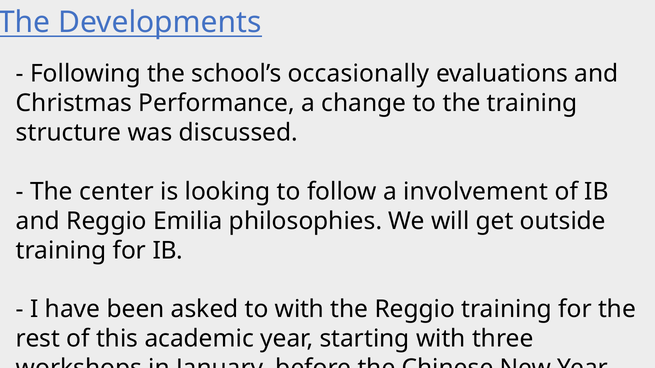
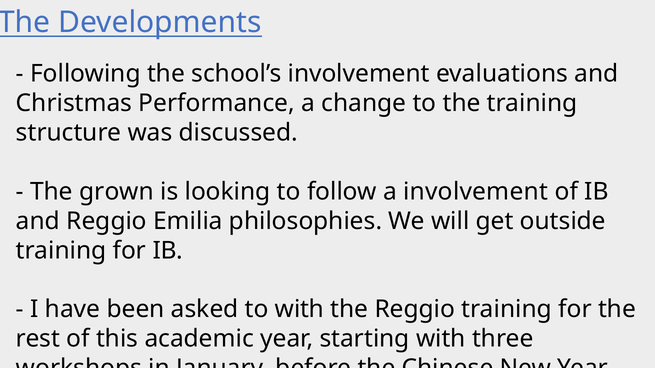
school’s occasionally: occasionally -> involvement
center: center -> grown
